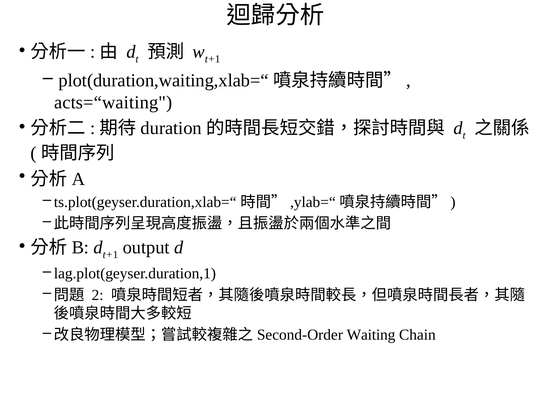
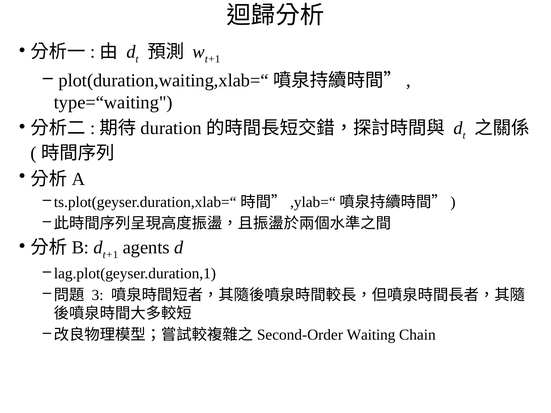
acts=“waiting: acts=“waiting -> type=“waiting
output: output -> agents
2: 2 -> 3
